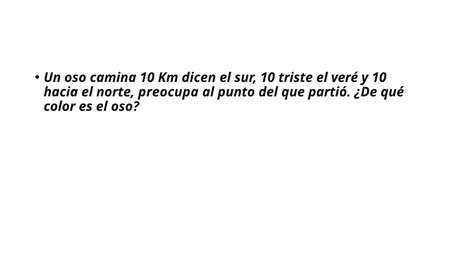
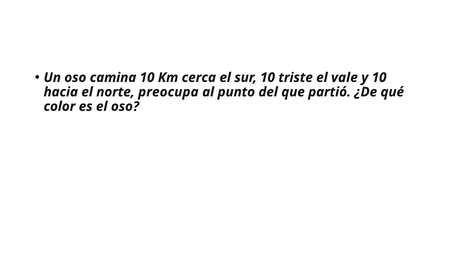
dicen: dicen -> cerca
veré: veré -> vale
